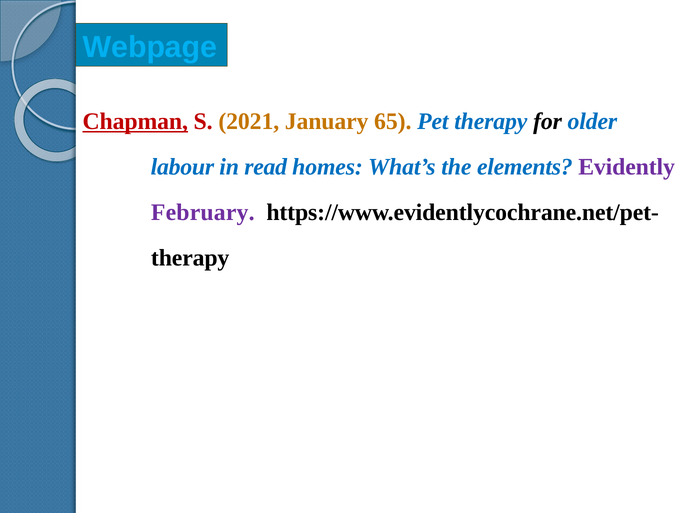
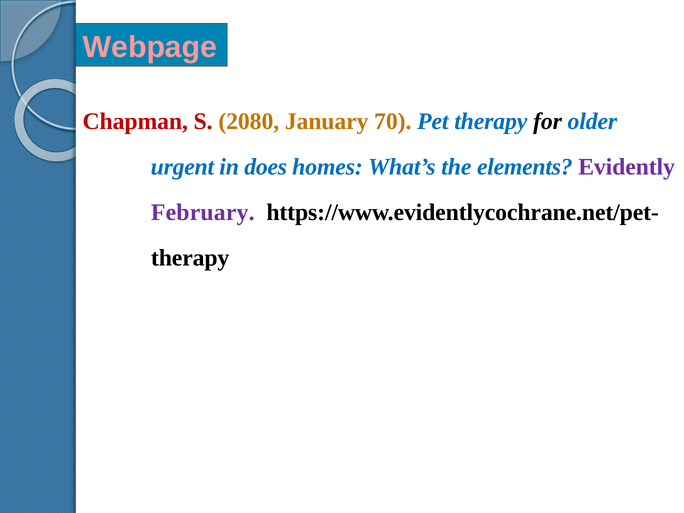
Webpage colour: light blue -> pink
Chapman underline: present -> none
2021: 2021 -> 2080
65: 65 -> 70
labour: labour -> urgent
read: read -> does
